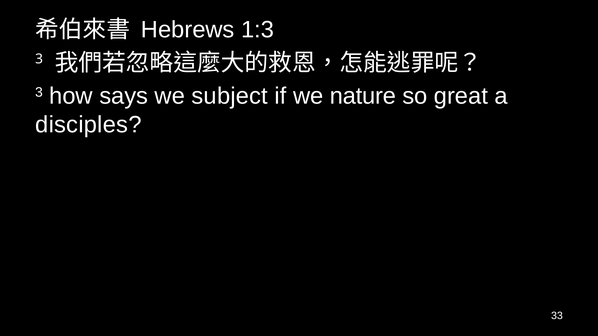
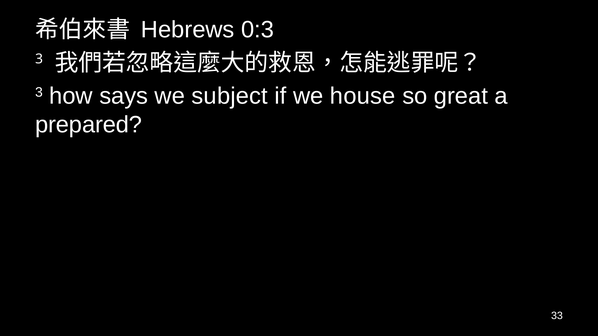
1:3: 1:3 -> 0:3
nature: nature -> house
disciples: disciples -> prepared
